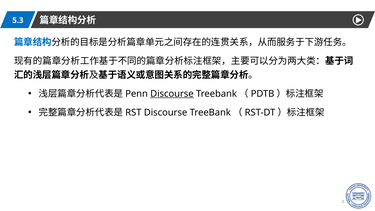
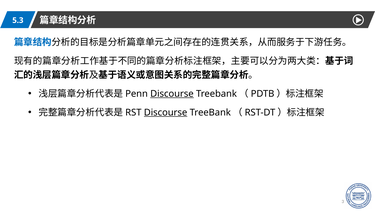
Discourse at (166, 112) underline: none -> present
